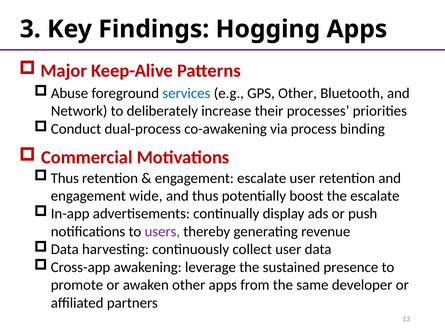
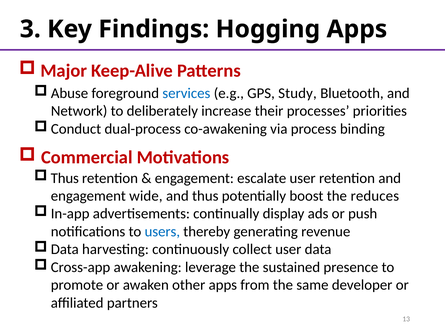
GPS Other: Other -> Study
the escalate: escalate -> reduces
users colour: purple -> blue
